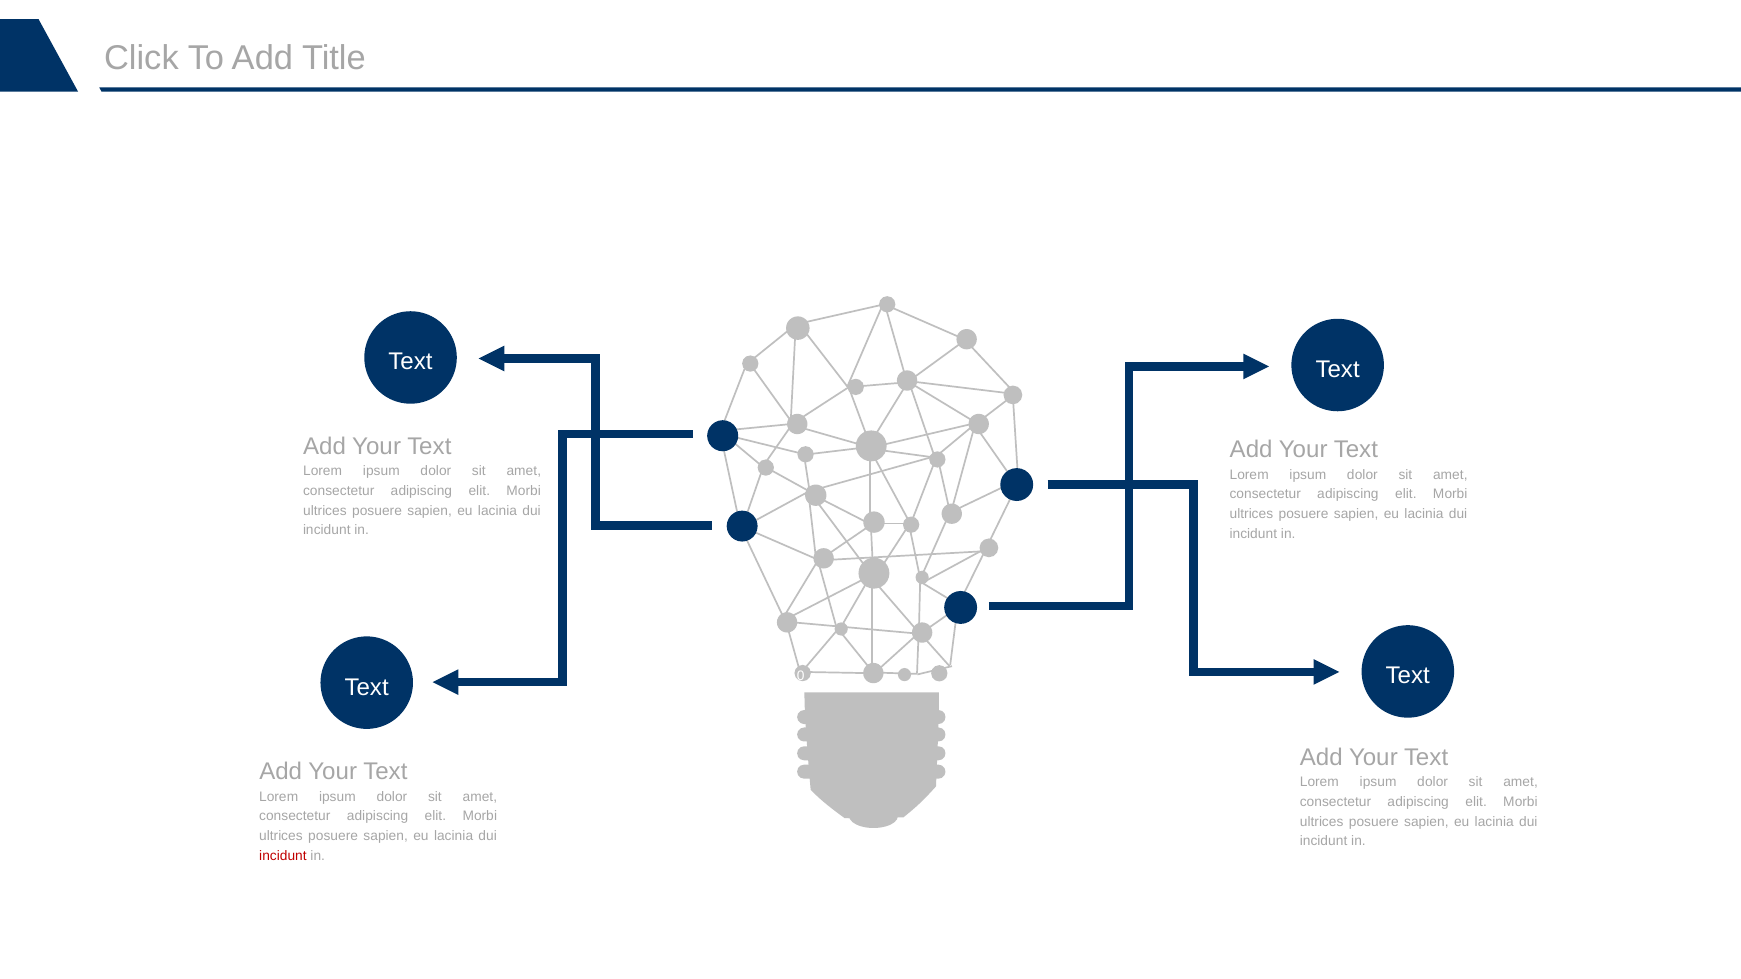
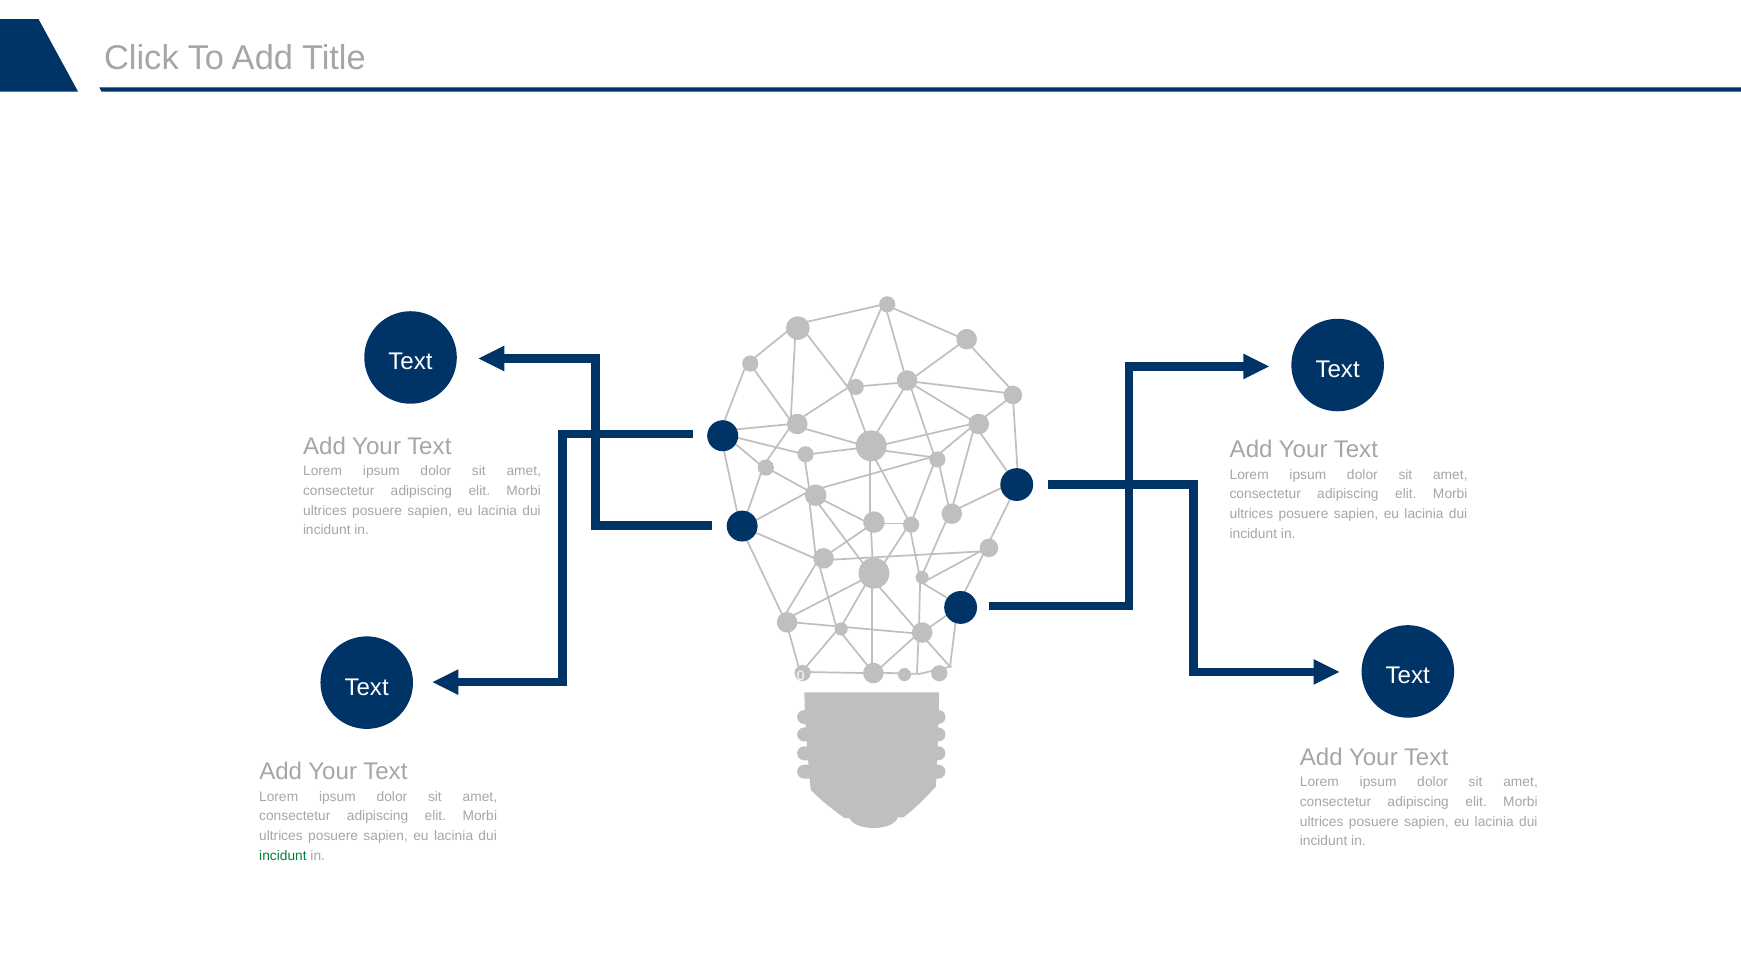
incidunt at (283, 856) colour: red -> green
